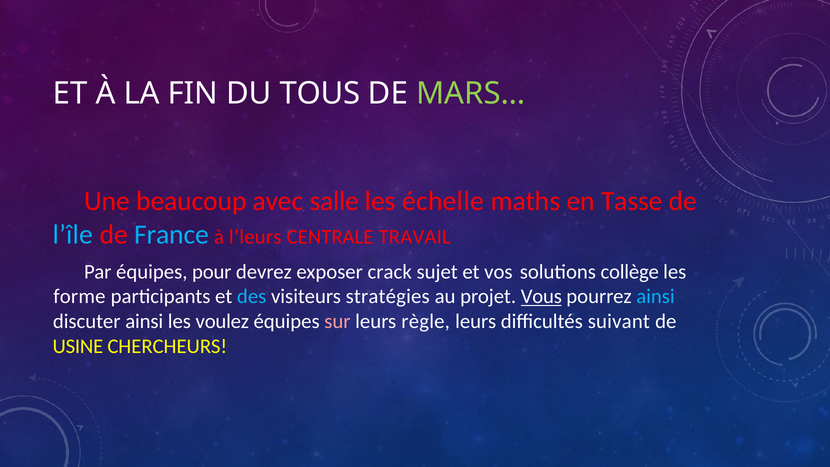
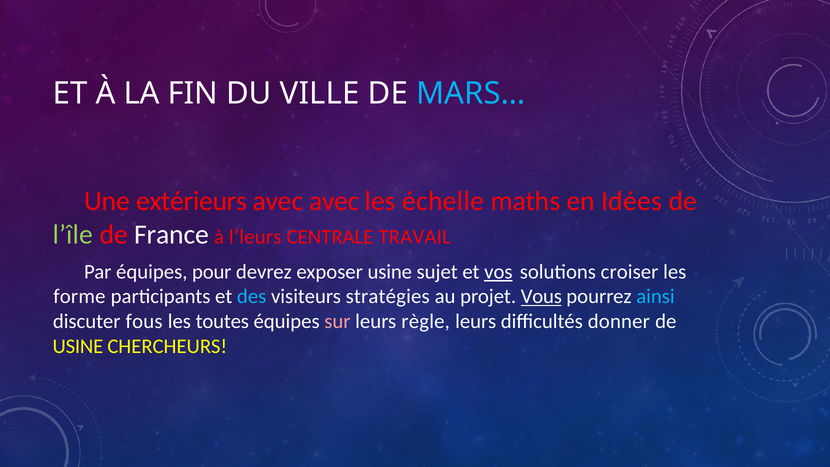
TOUS: TOUS -> VILLE
MARS… colour: light green -> light blue
beaucoup: beaucoup -> extérieurs
avec salle: salle -> avec
Tasse: Tasse -> Idées
l’île colour: light blue -> light green
France colour: light blue -> white
exposer crack: crack -> usine
vos underline: none -> present
collège: collège -> croiser
discuter ainsi: ainsi -> fous
voulez: voulez -> toutes
suivant: suivant -> donner
